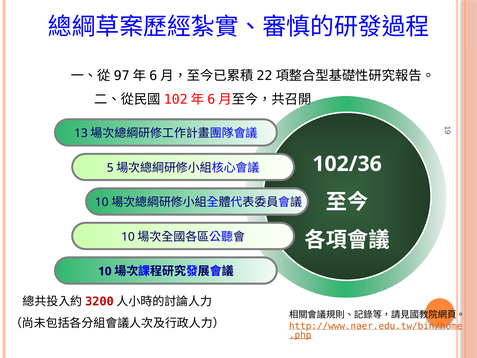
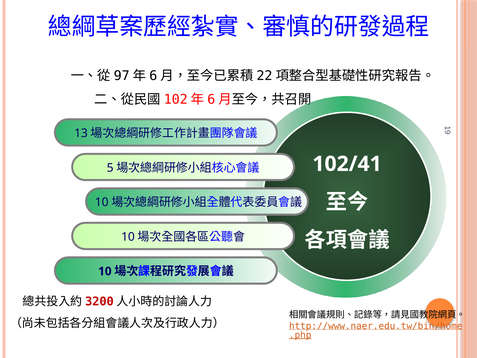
102/36: 102/36 -> 102/41
